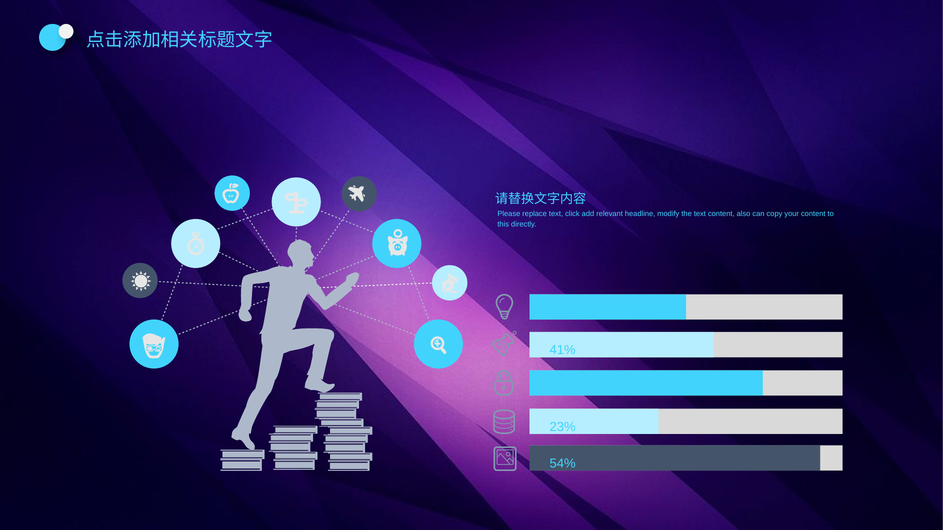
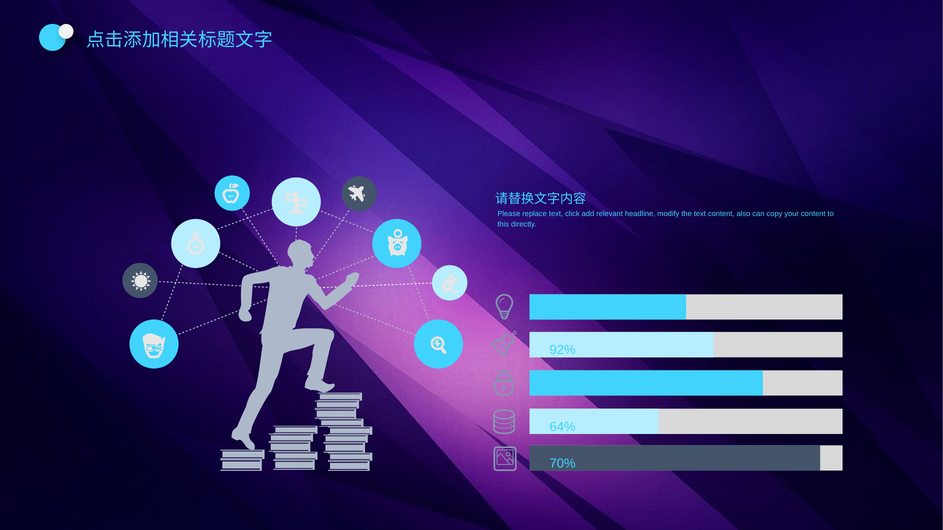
41%: 41% -> 92%
23%: 23% -> 64%
54%: 54% -> 70%
